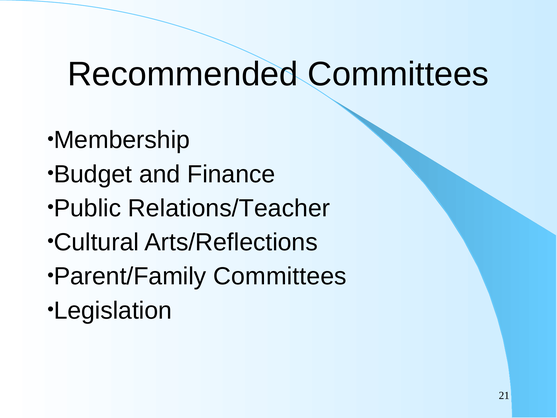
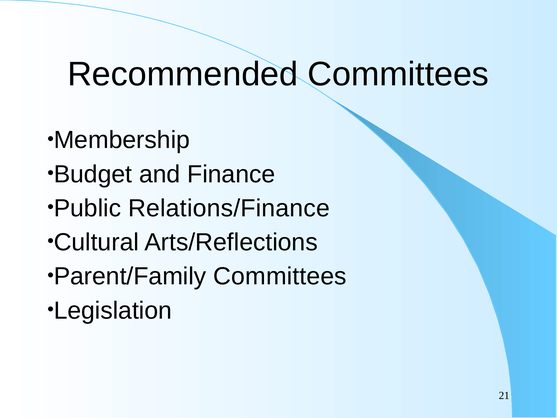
Relations/Teacher: Relations/Teacher -> Relations/Finance
